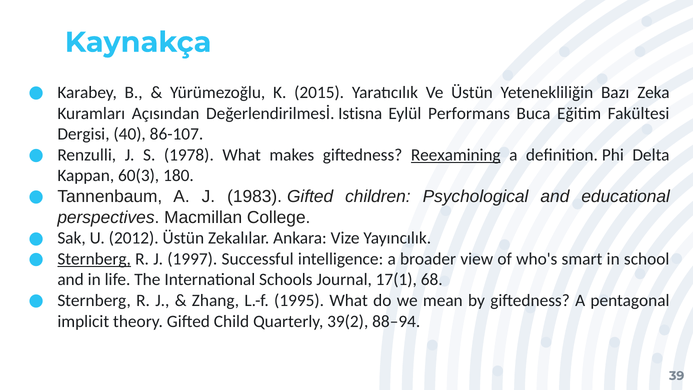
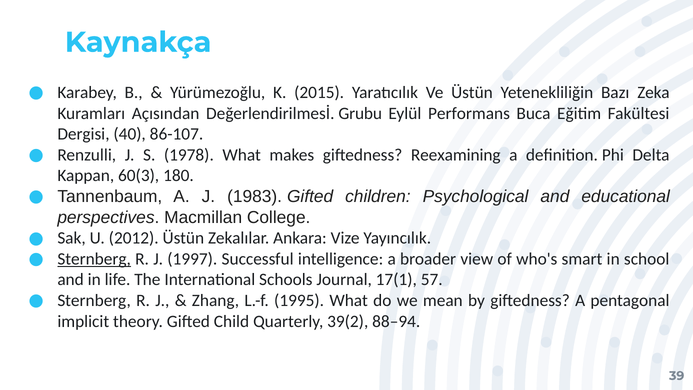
Istisna: Istisna -> Grubu
Reexamining underline: present -> none
68: 68 -> 57
